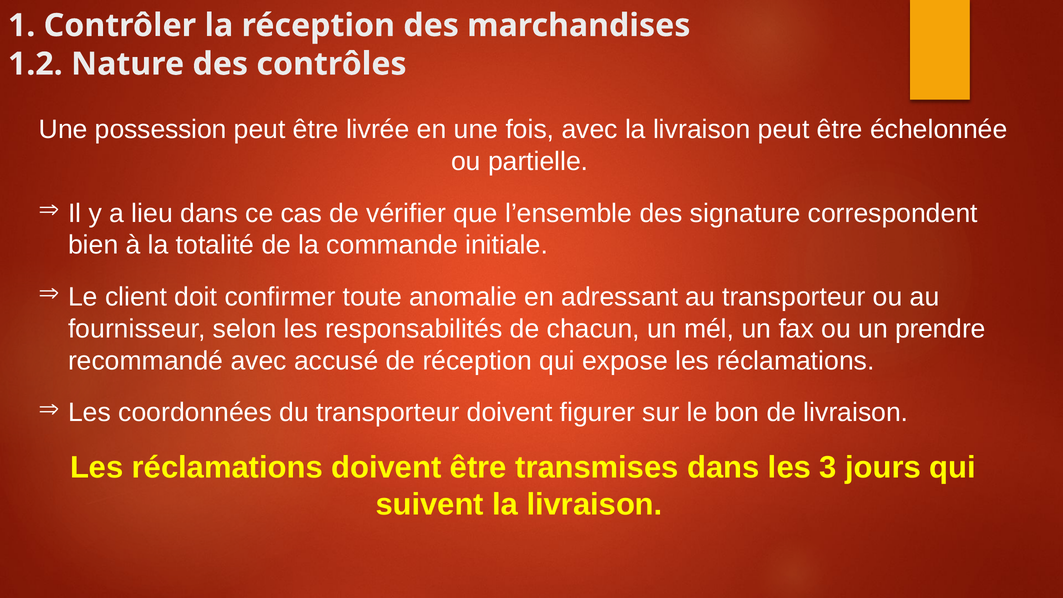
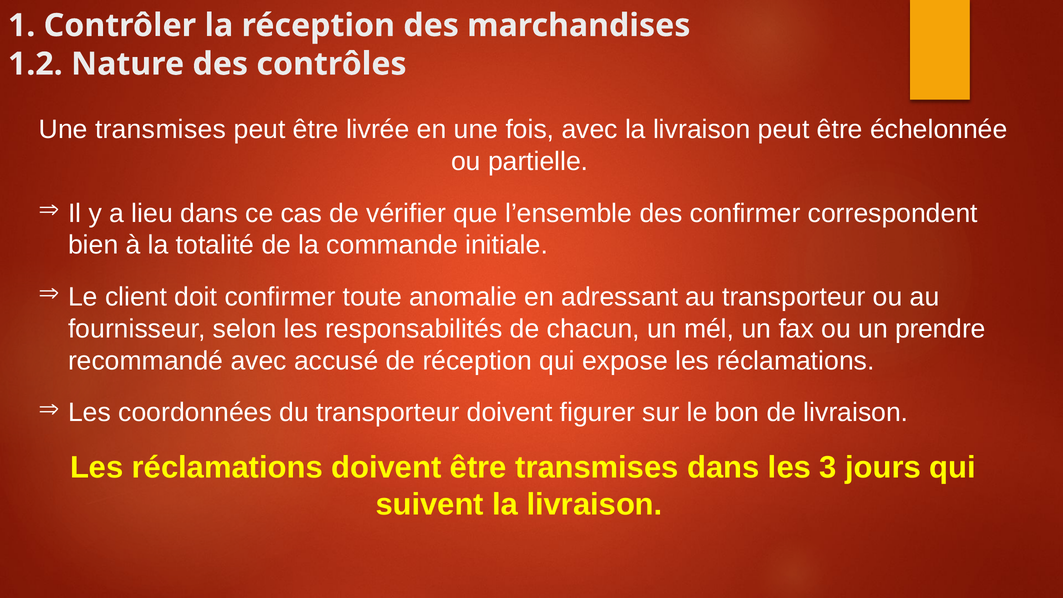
Une possession: possession -> transmises
des signature: signature -> confirmer
